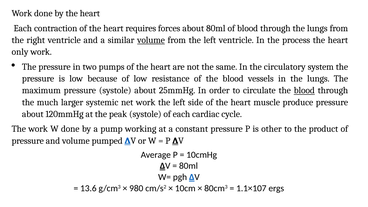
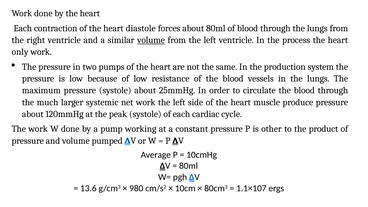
requires: requires -> diastole
circulatory: circulatory -> production
blood at (304, 90) underline: present -> none
